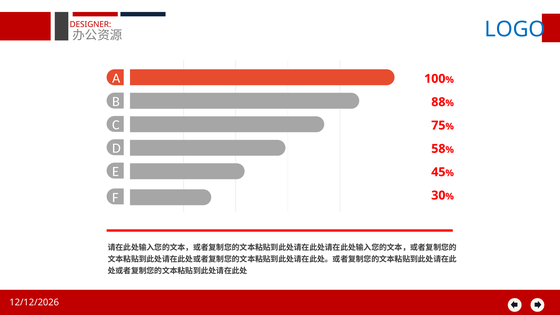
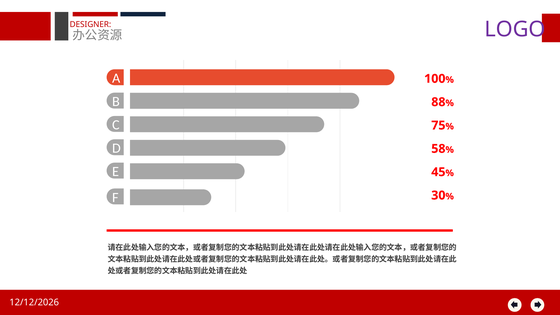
LOGO colour: blue -> purple
